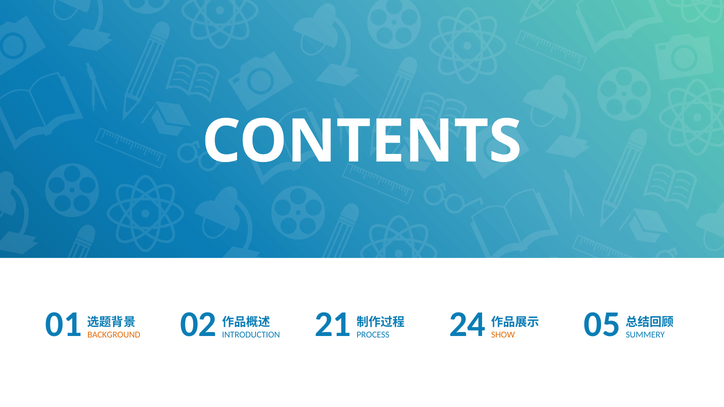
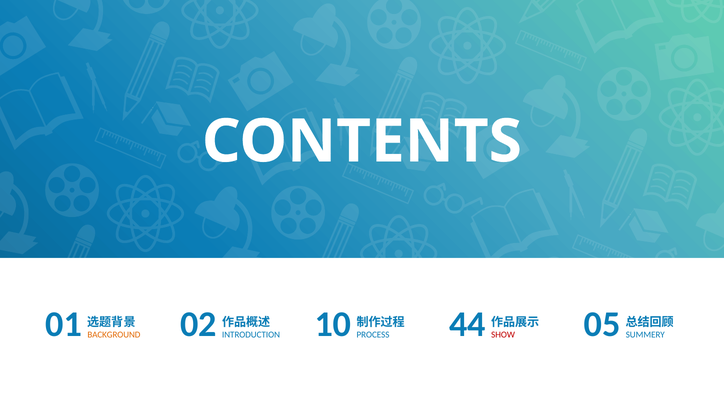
21: 21 -> 10
24: 24 -> 44
SHOW colour: orange -> red
